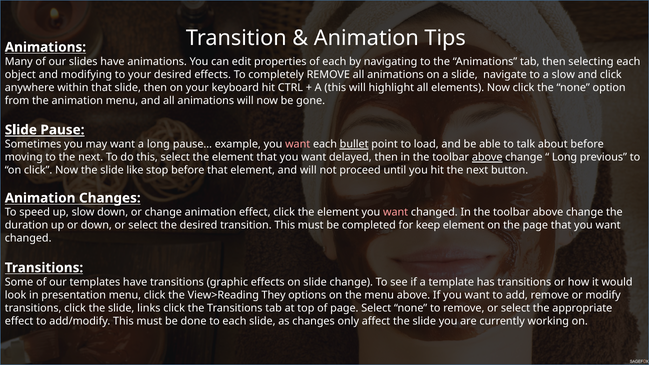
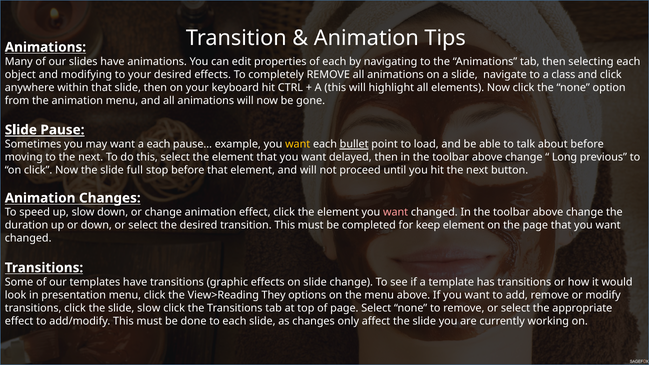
a slow: slow -> class
a long: long -> each
want at (298, 144) colour: pink -> yellow
above at (487, 157) underline: present -> none
like: like -> full
slide links: links -> slow
